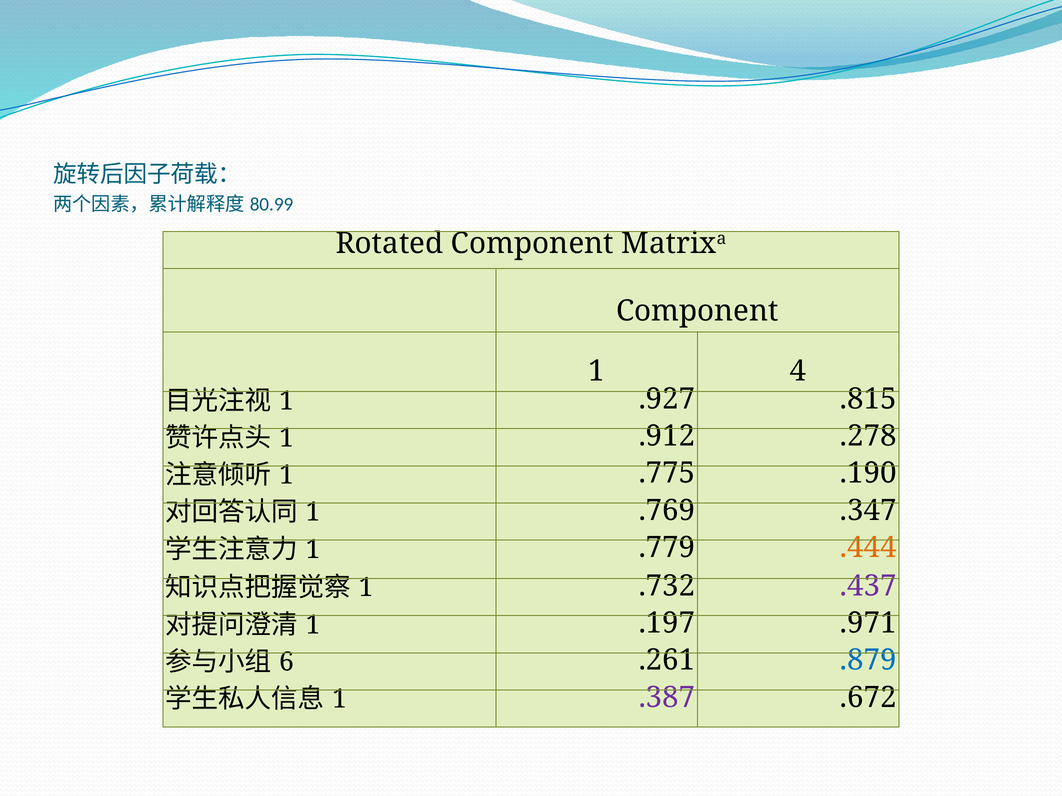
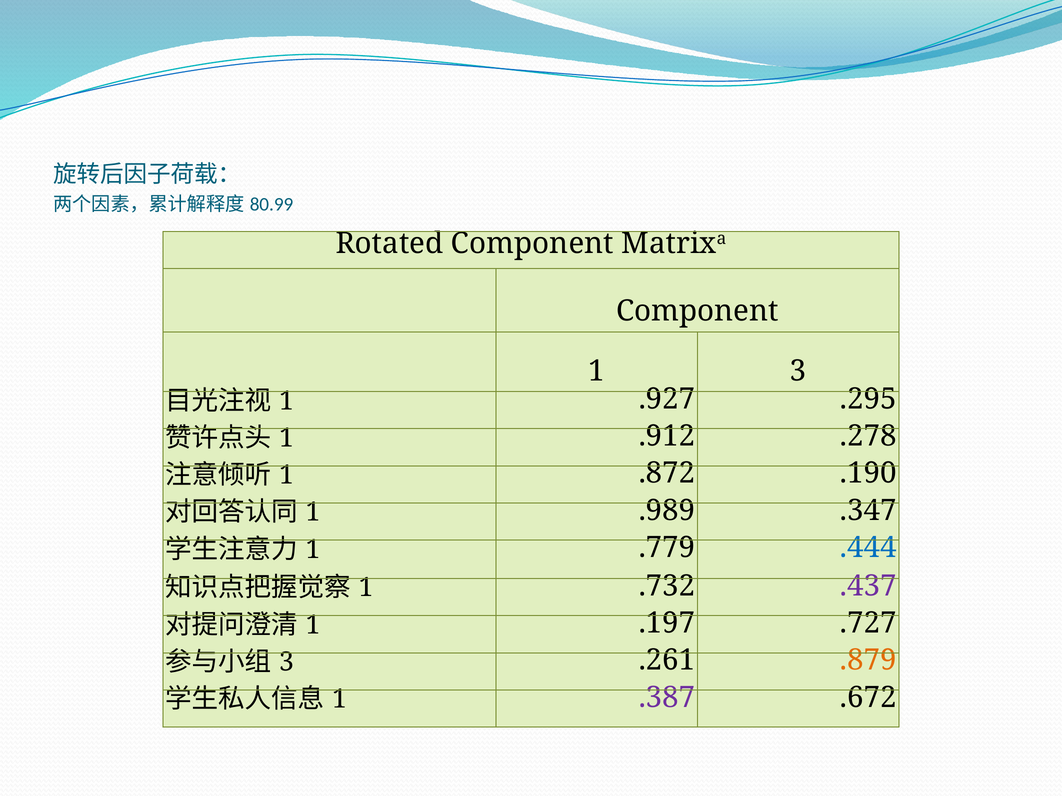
1 4: 4 -> 3
.815: .815 -> .295
.775: .775 -> .872
.769: .769 -> .989
.444 colour: orange -> blue
.971: .971 -> .727
6 at (286, 662): 6 -> 3
.879 colour: blue -> orange
